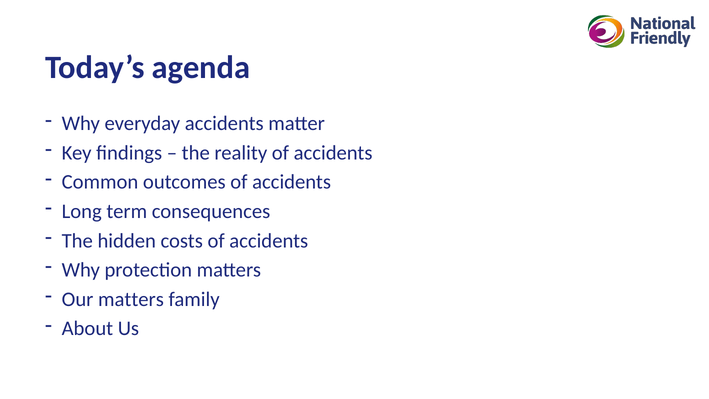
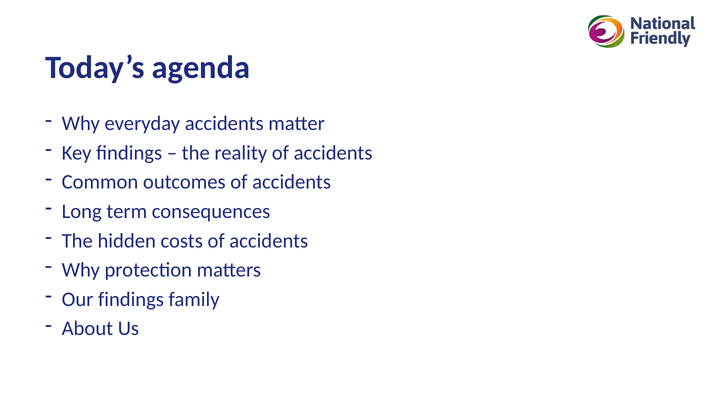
Our matters: matters -> findings
